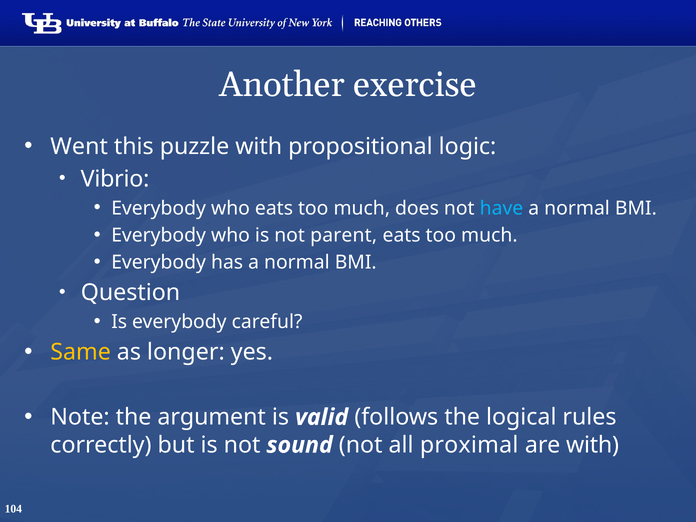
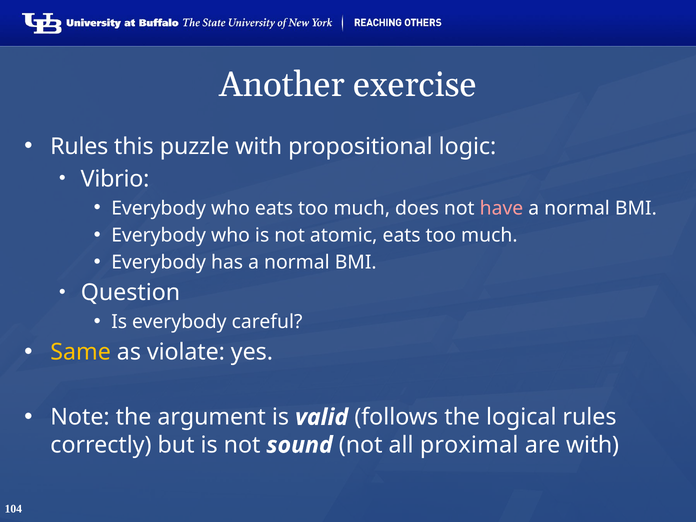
Went at (79, 147): Went -> Rules
have colour: light blue -> pink
parent: parent -> atomic
longer: longer -> violate
